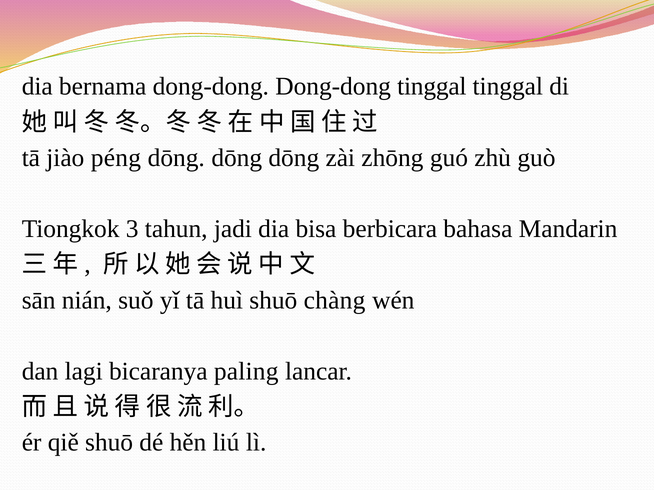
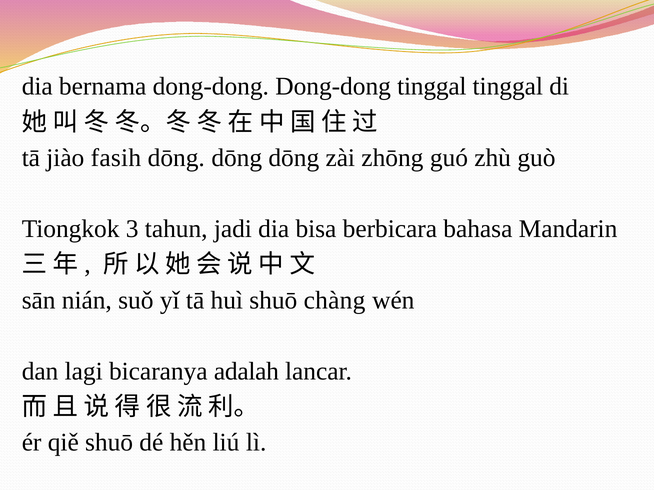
péng: péng -> fasih
paling: paling -> adalah
